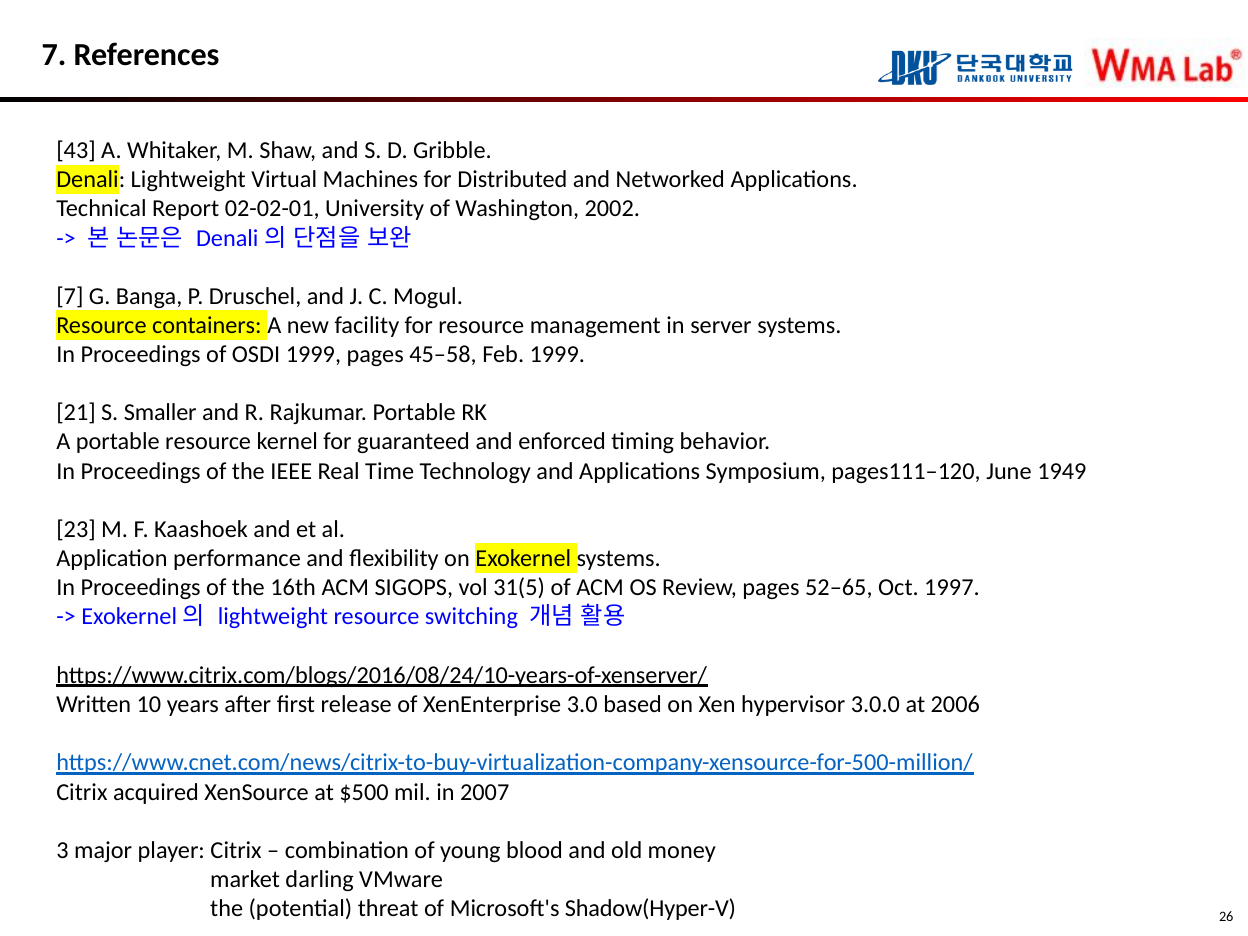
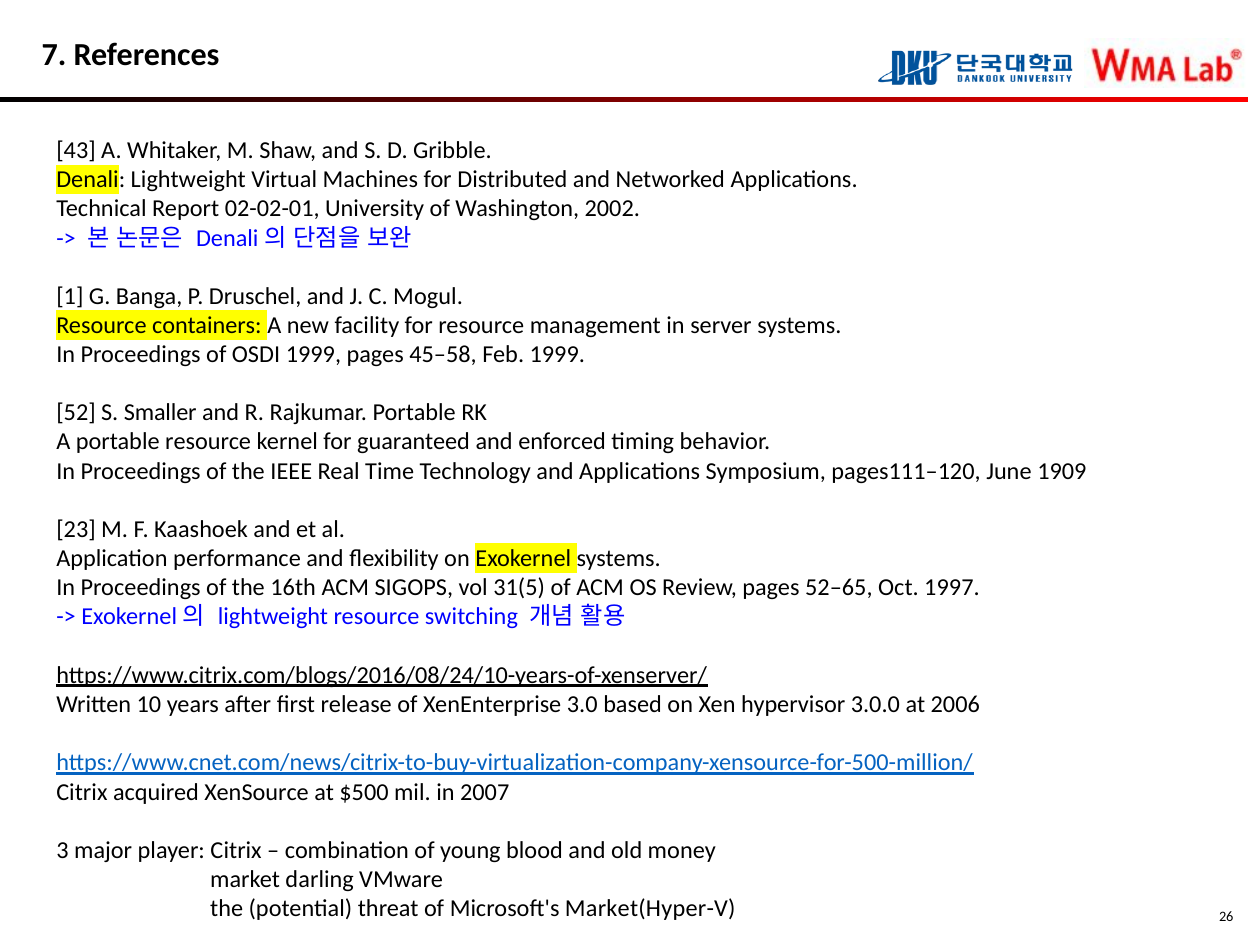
7 at (70, 296): 7 -> 1
21: 21 -> 52
1949: 1949 -> 1909
Shadow(Hyper-V: Shadow(Hyper-V -> Market(Hyper-V
